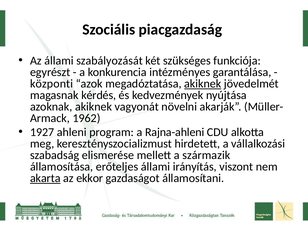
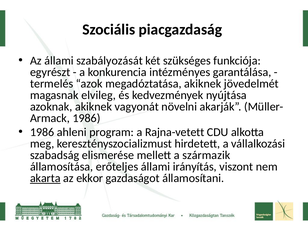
központi: központi -> termelés
akiknek at (203, 84) underline: present -> none
kérdés: kérdés -> elvileg
1962 at (86, 118): 1962 -> 1986
1927 at (42, 132): 1927 -> 1986
Rajna-ahleni: Rajna-ahleni -> Rajna-vetett
